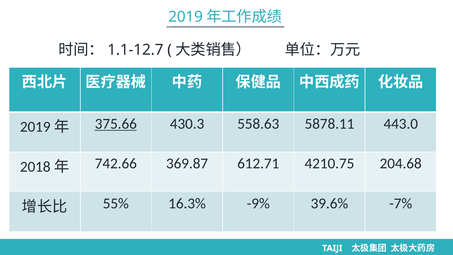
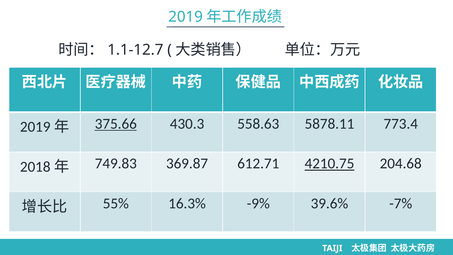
443.0: 443.0 -> 773.4
742.66: 742.66 -> 749.83
4210.75 underline: none -> present
